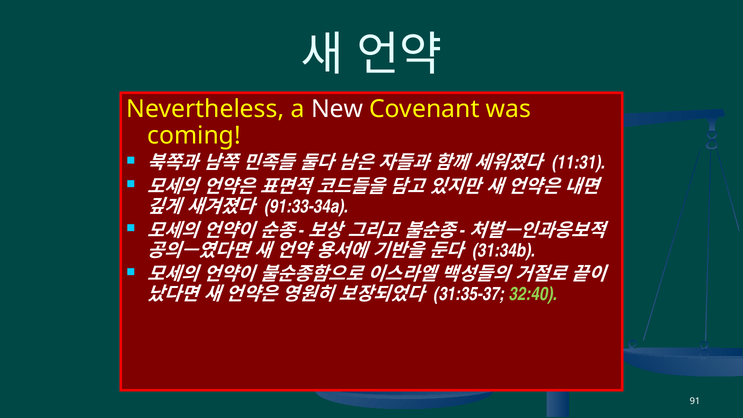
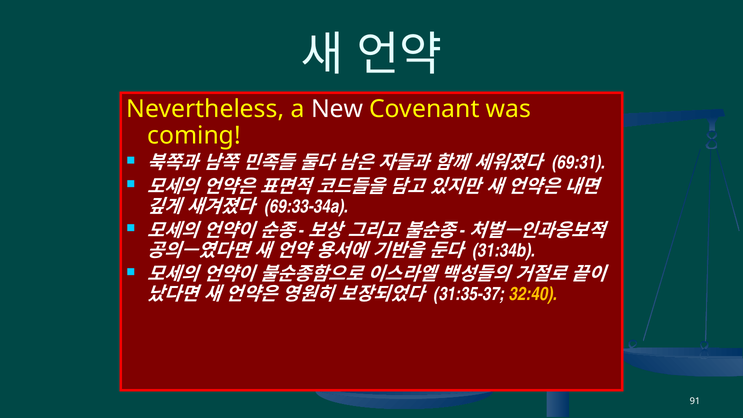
11:31: 11:31 -> 69:31
91:33-34a: 91:33-34a -> 69:33-34a
32:40 colour: light green -> yellow
